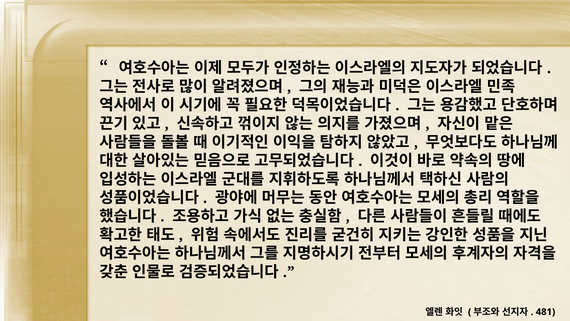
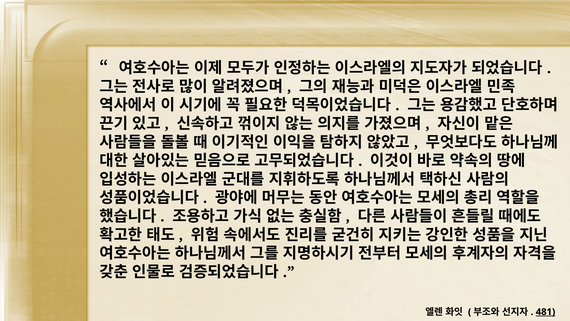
481 underline: none -> present
